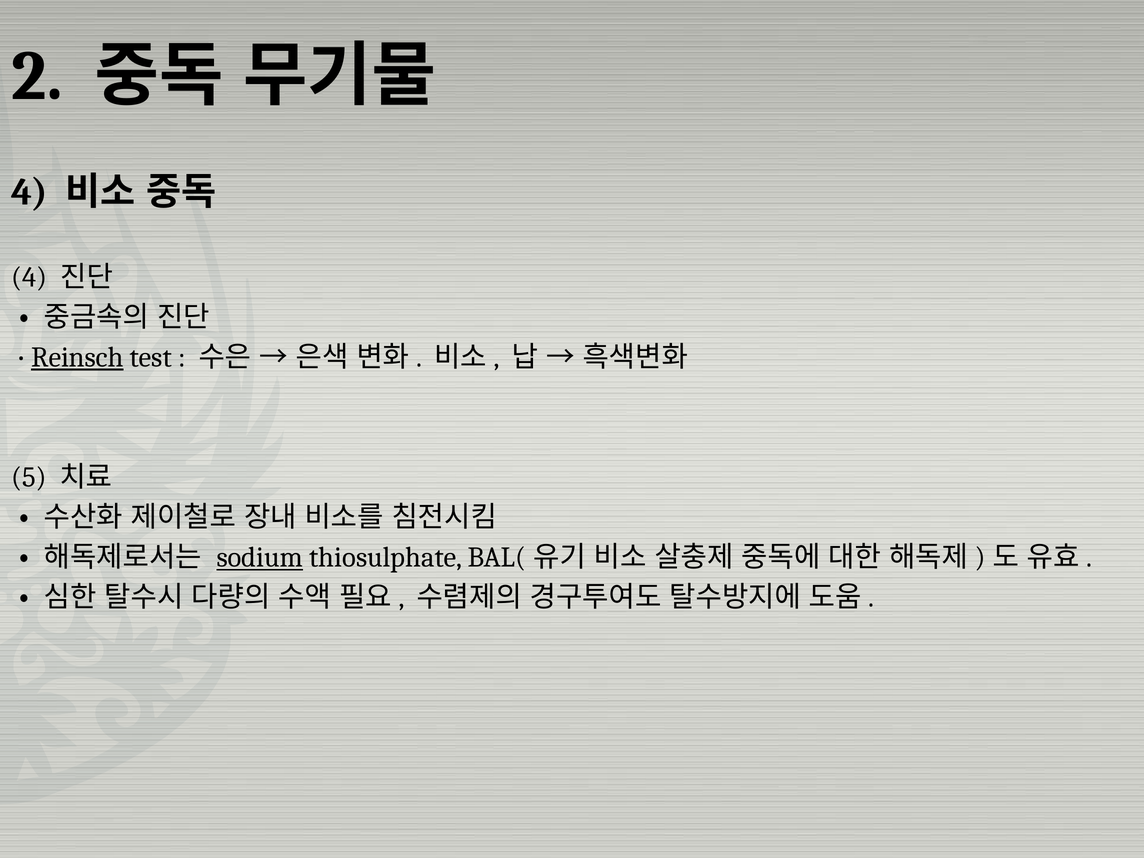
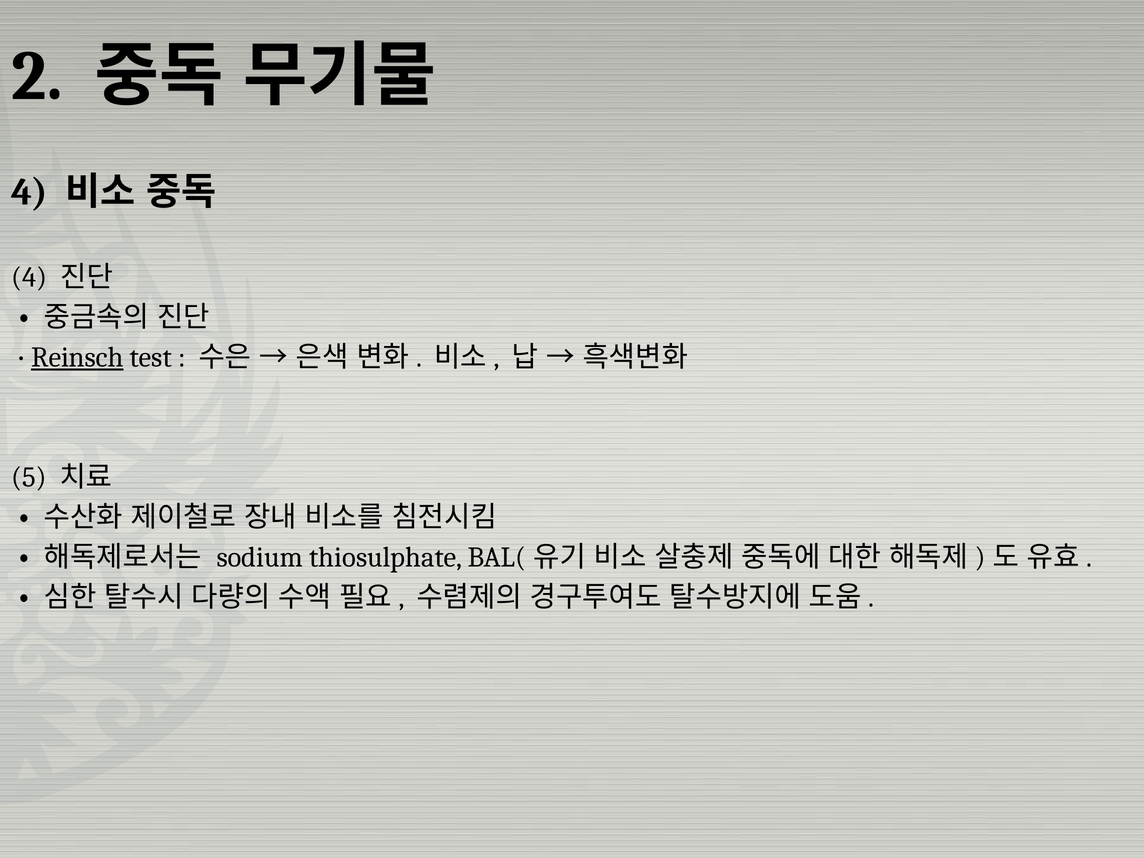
sodium underline: present -> none
